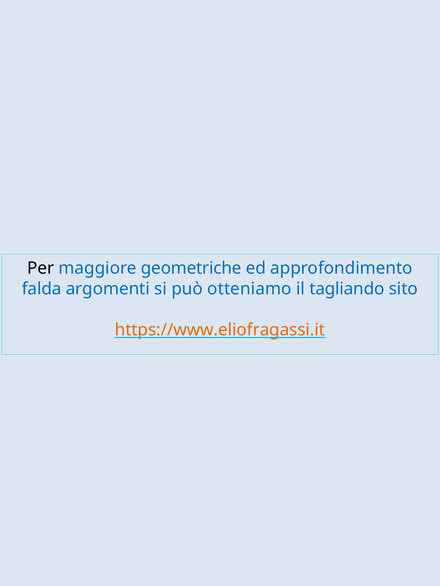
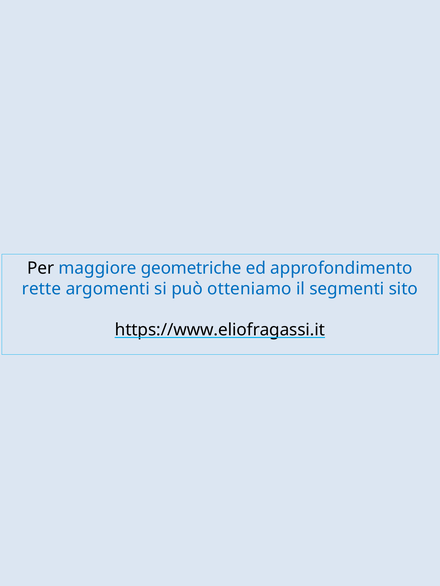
falda: falda -> rette
tagliando: tagliando -> segmenti
https://www.eliofragassi.it colour: orange -> black
